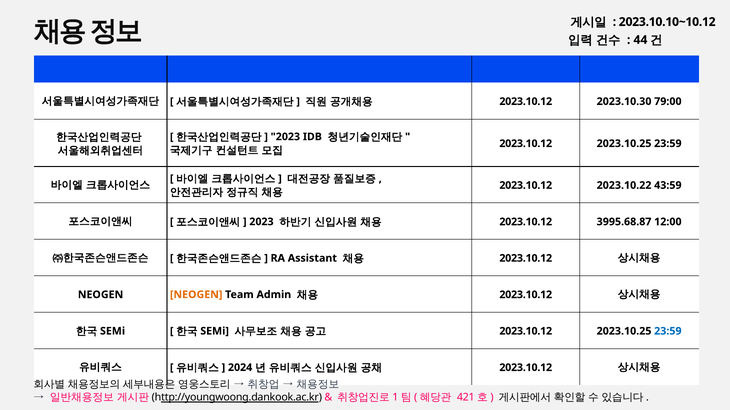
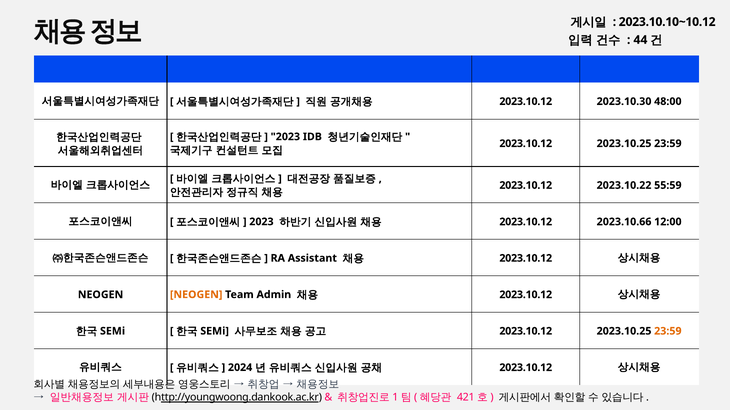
79:00: 79:00 -> 48:00
43:59: 43:59 -> 55:59
3995.68.87: 3995.68.87 -> 2023.10.66
23:59 at (668, 332) colour: blue -> orange
